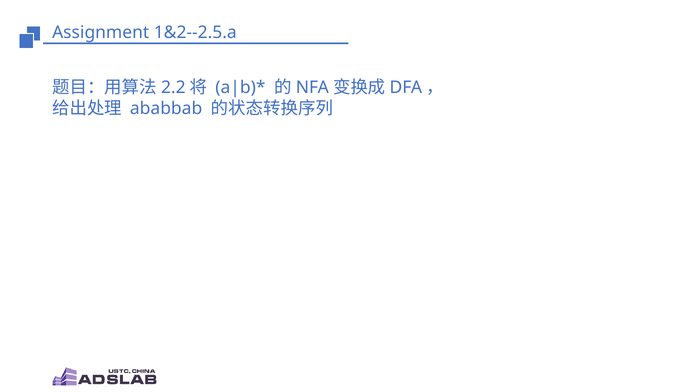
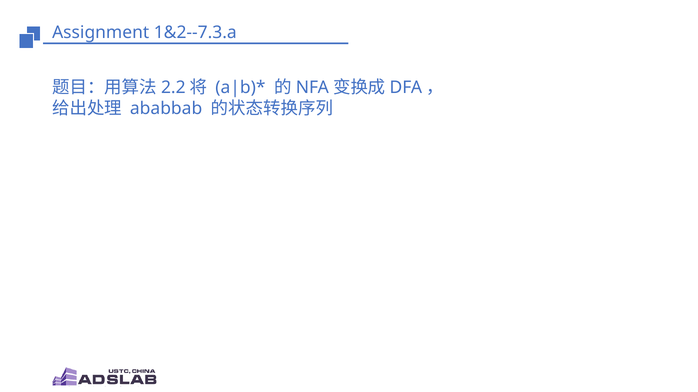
1&2--2.5.a: 1&2--2.5.a -> 1&2--7.3.a
